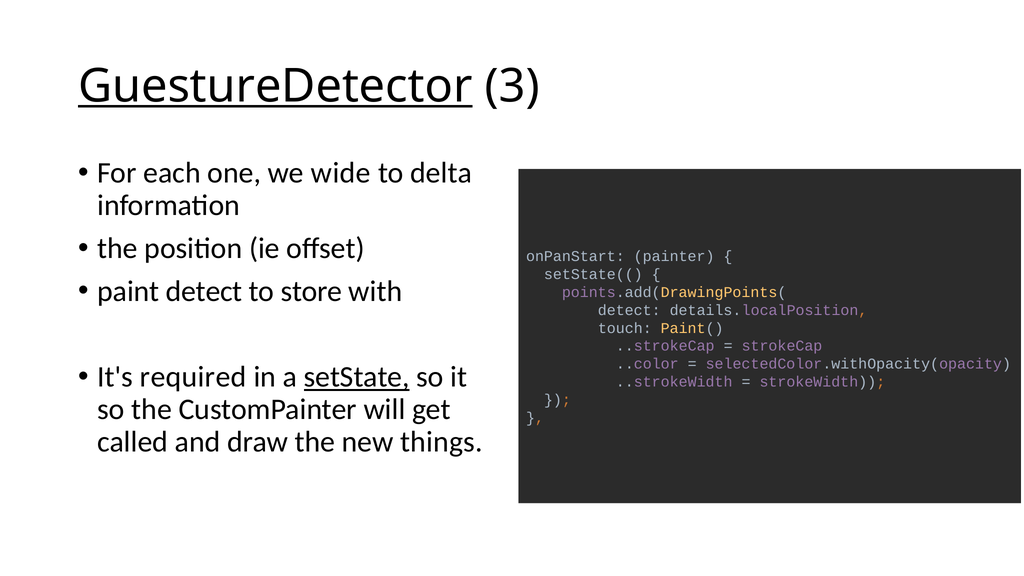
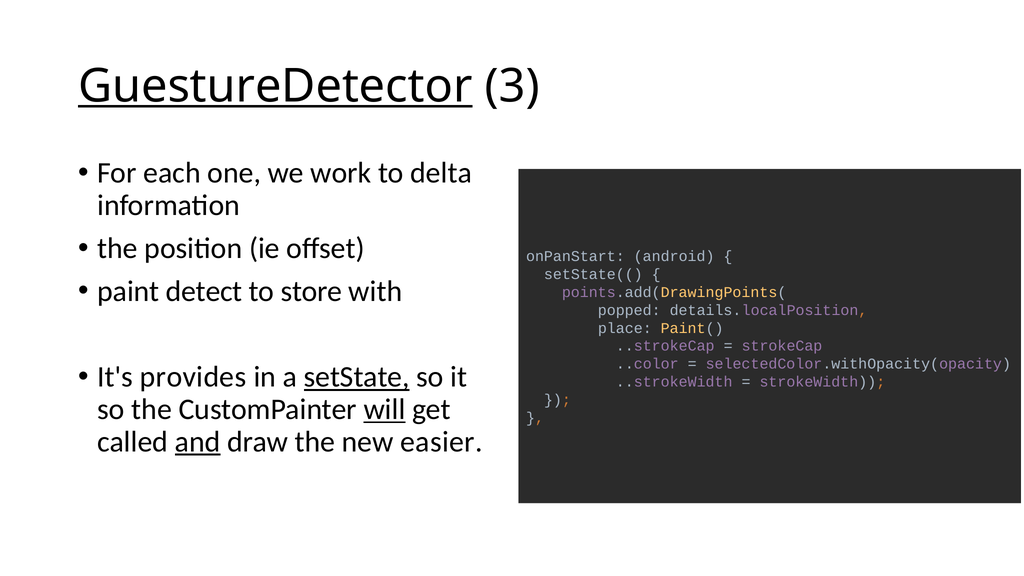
wide: wide -> work
painter: painter -> android
detect at (629, 310): detect -> popped
touch: touch -> place
required: required -> provides
will underline: none -> present
and underline: none -> present
things: things -> easier
